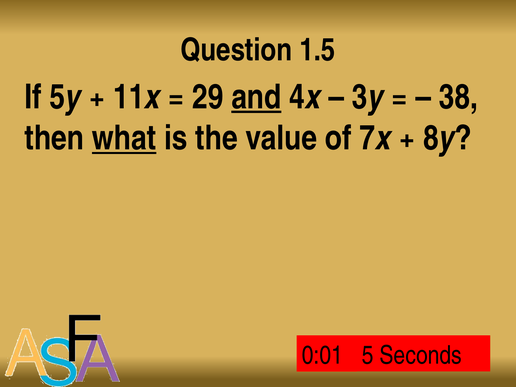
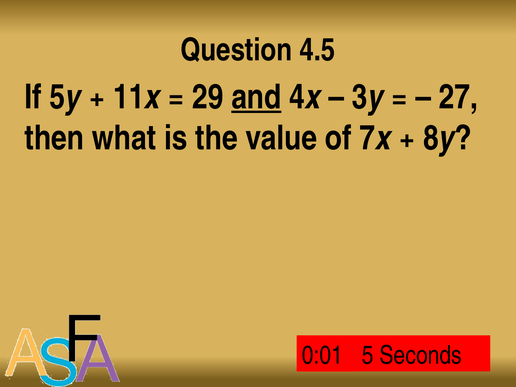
1.5: 1.5 -> 4.5
38: 38 -> 27
what underline: present -> none
